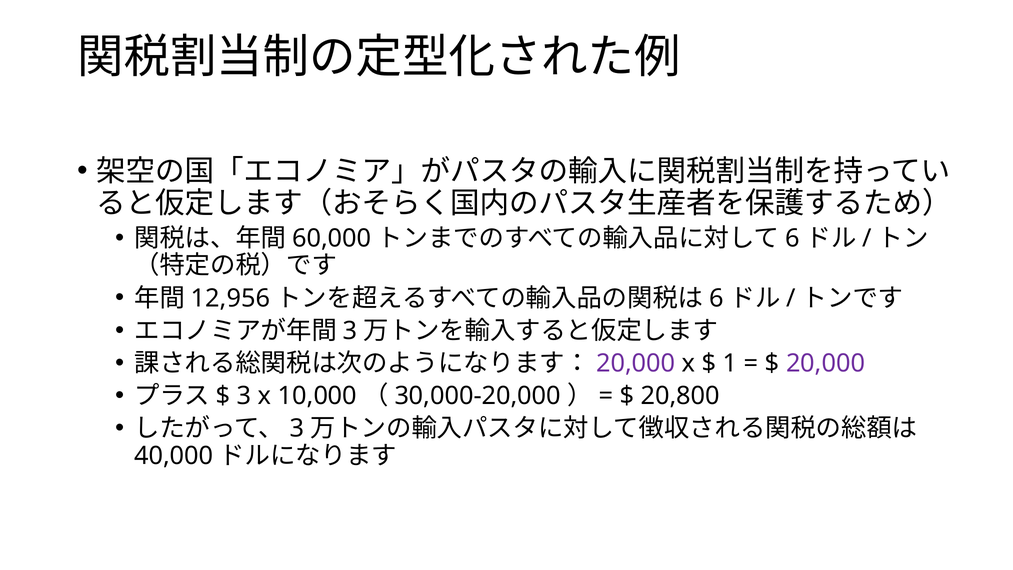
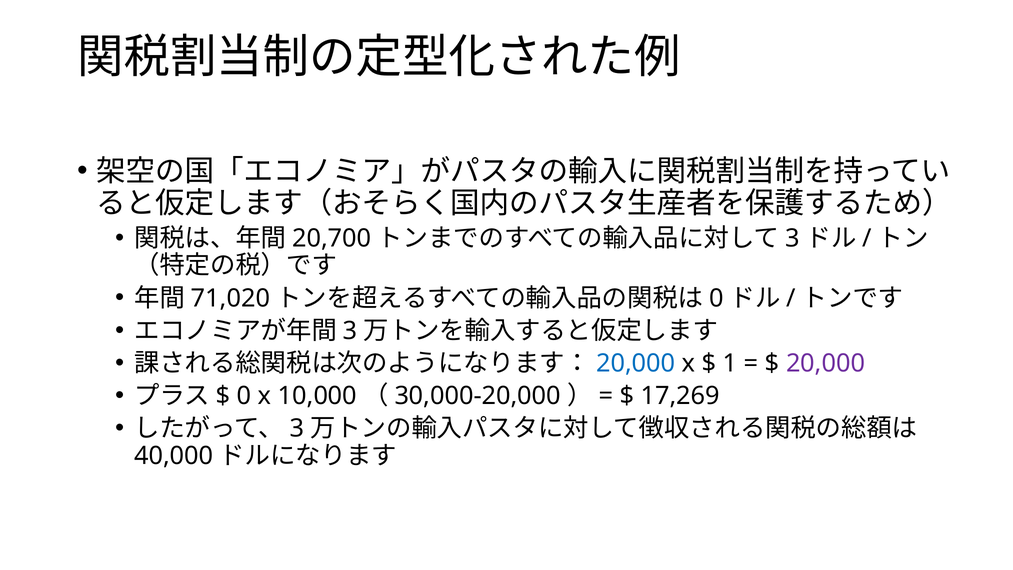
60,000: 60,000 -> 20,700
6 at (792, 238): 6 -> 3
12,956: 12,956 -> 71,020
6 at (716, 298): 6 -> 0
20,000 at (636, 363) colour: purple -> blue
3 at (244, 396): 3 -> 0
20,800: 20,800 -> 17,269
